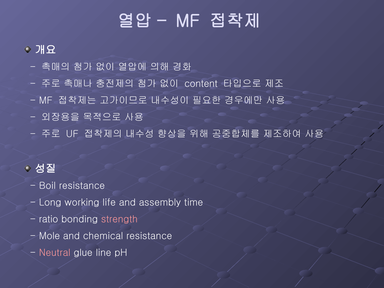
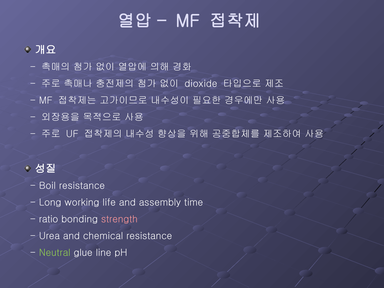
content: content -> dioxide
Mole: Mole -> Urea
Neutral colour: pink -> light green
